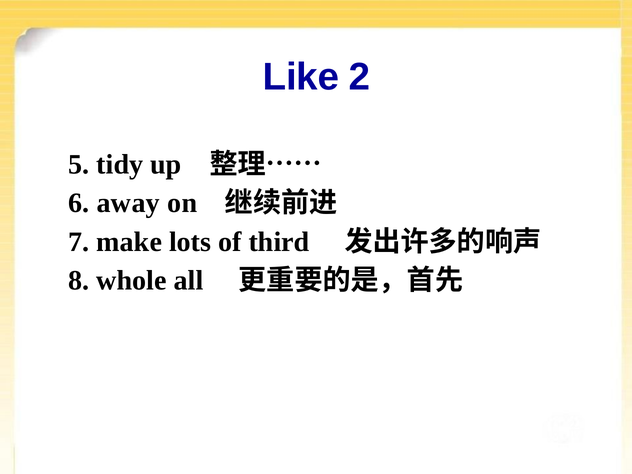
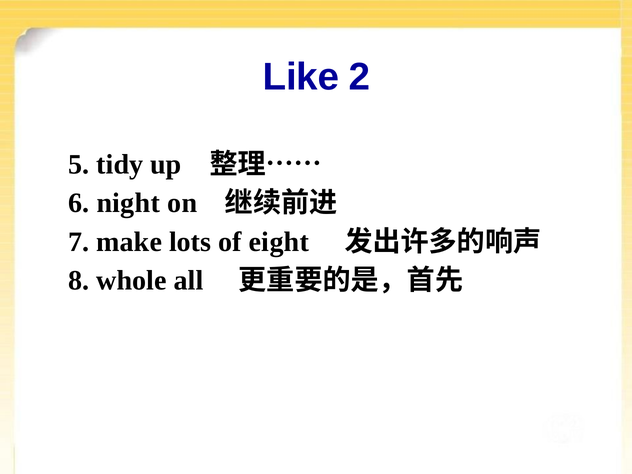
away: away -> night
third: third -> eight
